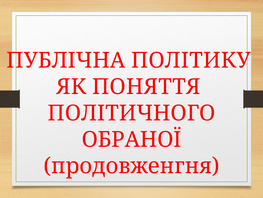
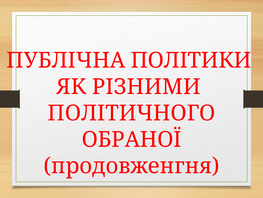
ПОЛІТИКУ: ПОЛІТИКУ -> ПОЛІТИКИ
ПОНЯТТЯ: ПОНЯТТЯ -> РІЗНИМИ
